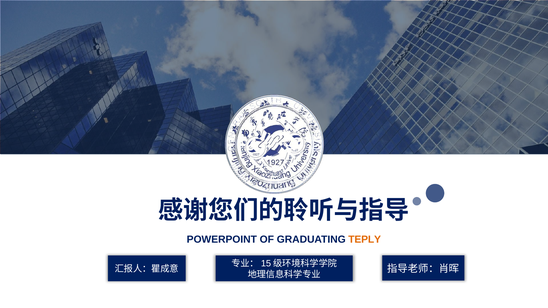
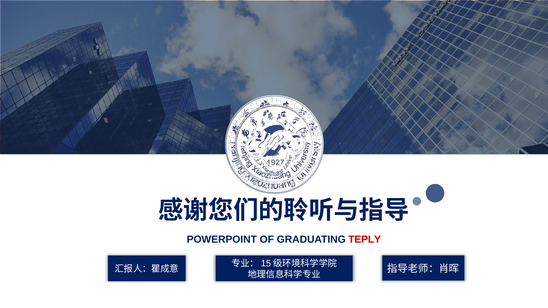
TEPLY colour: orange -> red
